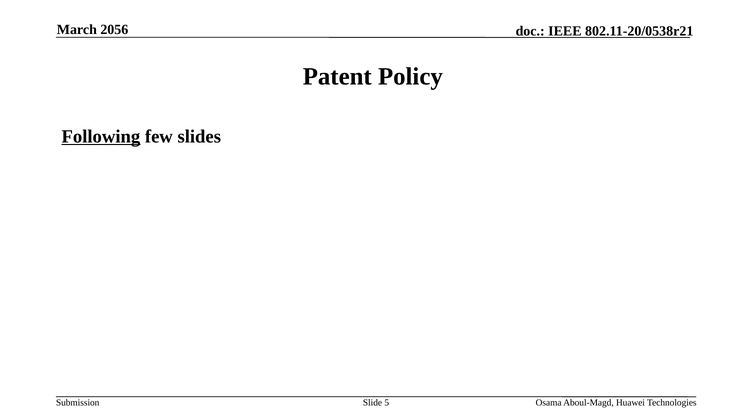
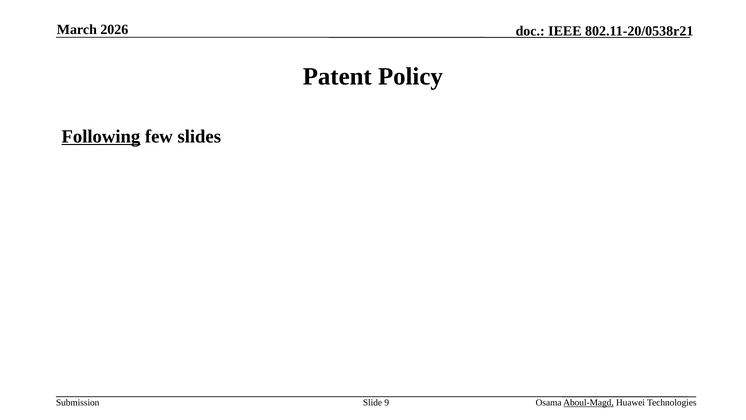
2056: 2056 -> 2026
5: 5 -> 9
Aboul-Magd underline: none -> present
